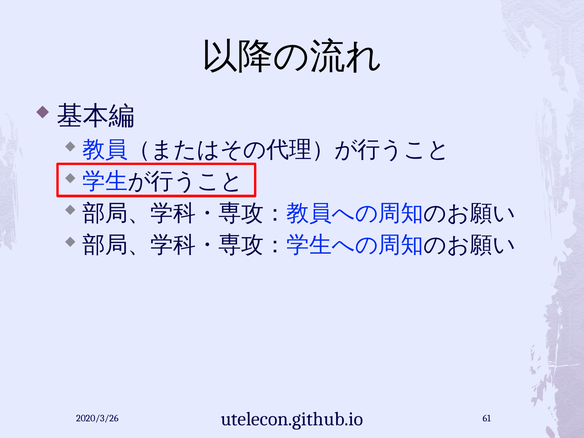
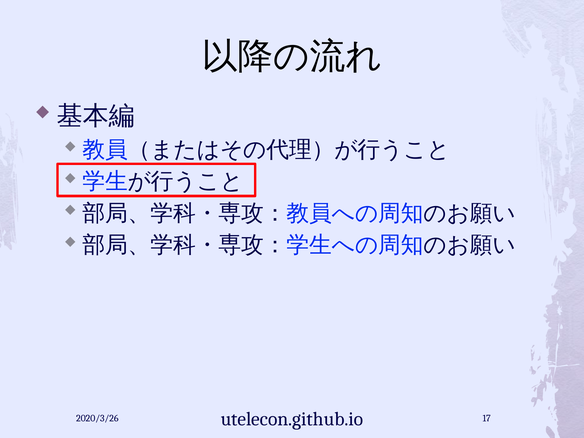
61: 61 -> 17
